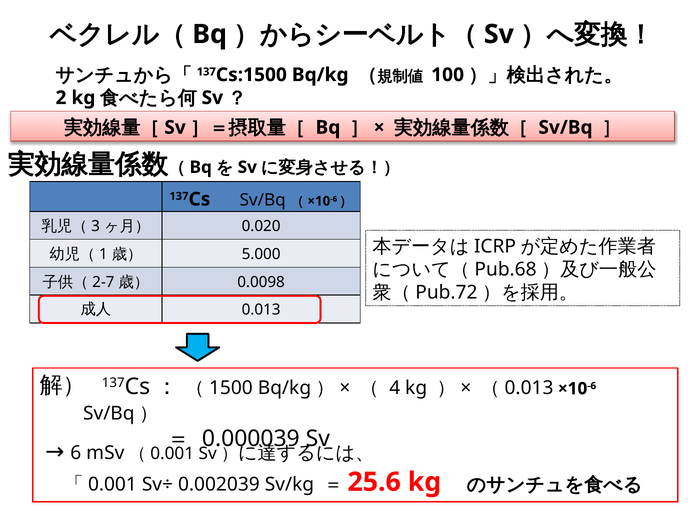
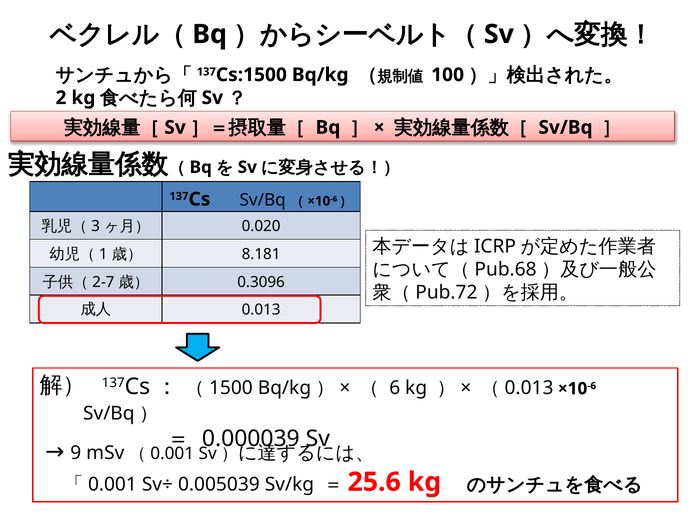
5.000: 5.000 -> 8.181
0.0098: 0.0098 -> 0.3096
4: 4 -> 6
6: 6 -> 9
0.002039: 0.002039 -> 0.005039
